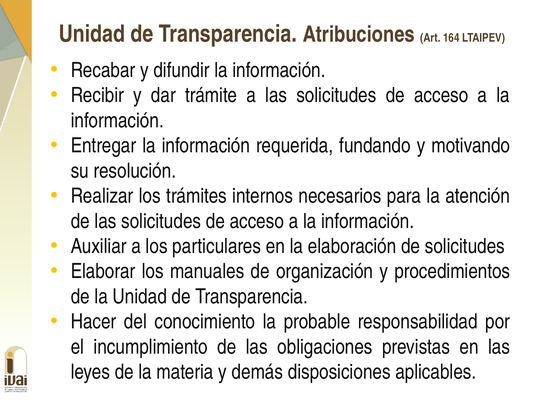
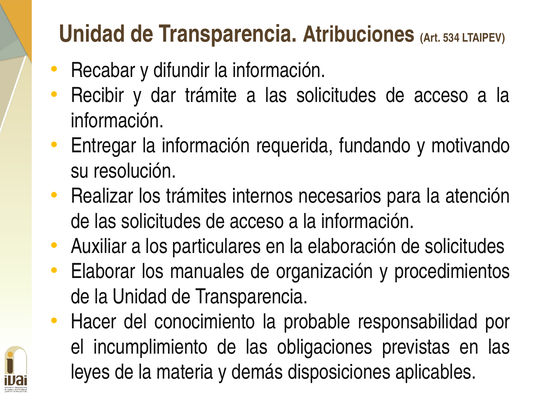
164: 164 -> 534
